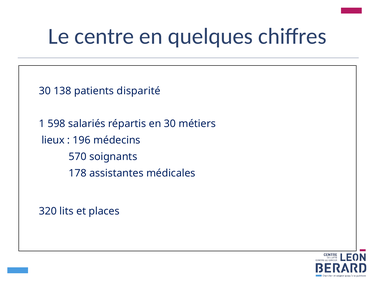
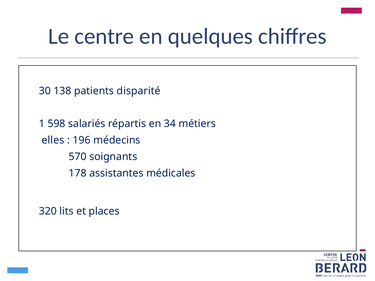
en 30: 30 -> 34
lieux: lieux -> elles
